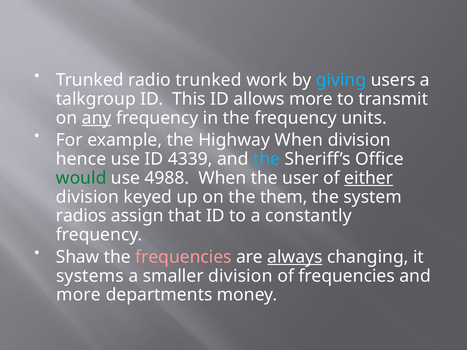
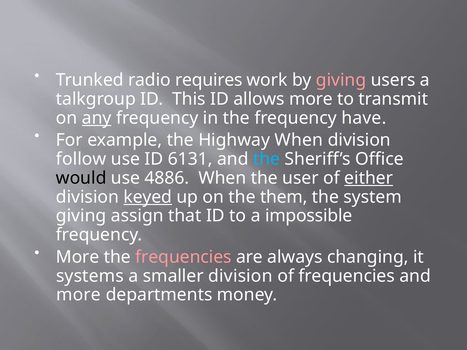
radio trunked: trunked -> requires
giving at (341, 80) colour: light blue -> pink
units: units -> have
hence: hence -> follow
4339: 4339 -> 6131
would colour: green -> black
4988: 4988 -> 4886
keyed underline: none -> present
radios at (81, 216): radios -> giving
constantly: constantly -> impossible
Shaw at (78, 257): Shaw -> More
always underline: present -> none
